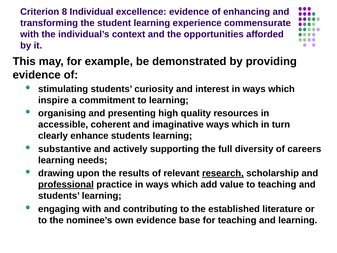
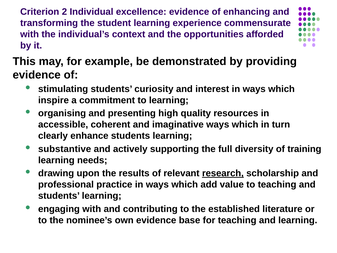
8: 8 -> 2
careers: careers -> training
professional underline: present -> none
